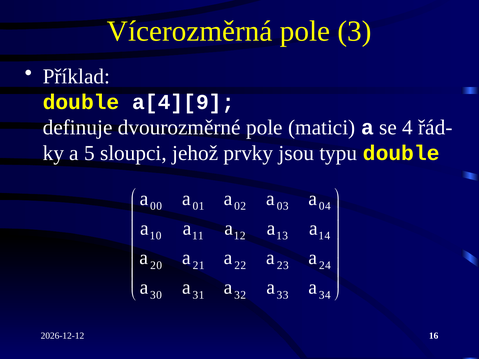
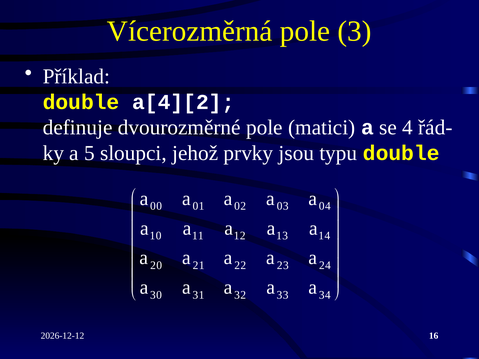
a[4][9: a[4][9 -> a[4][2
